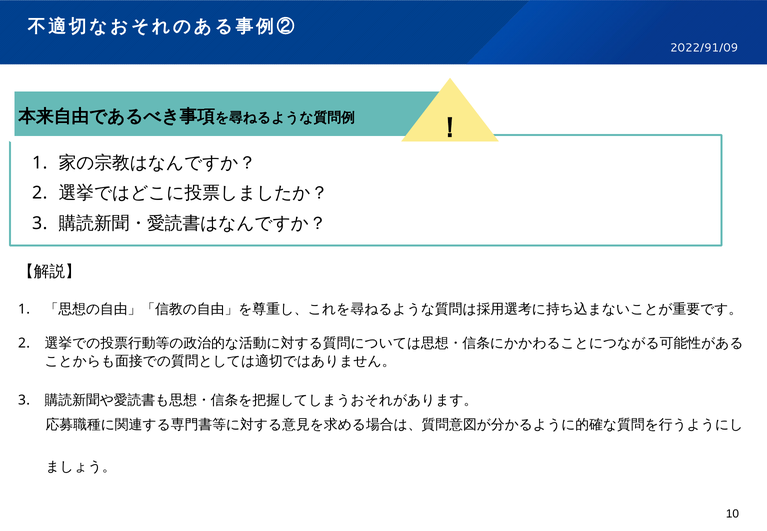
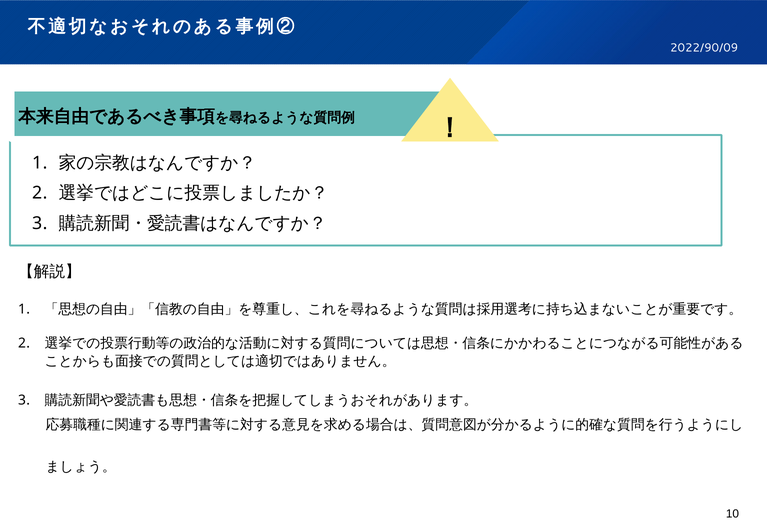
2022/91/09: 2022/91/09 -> 2022/90/09
